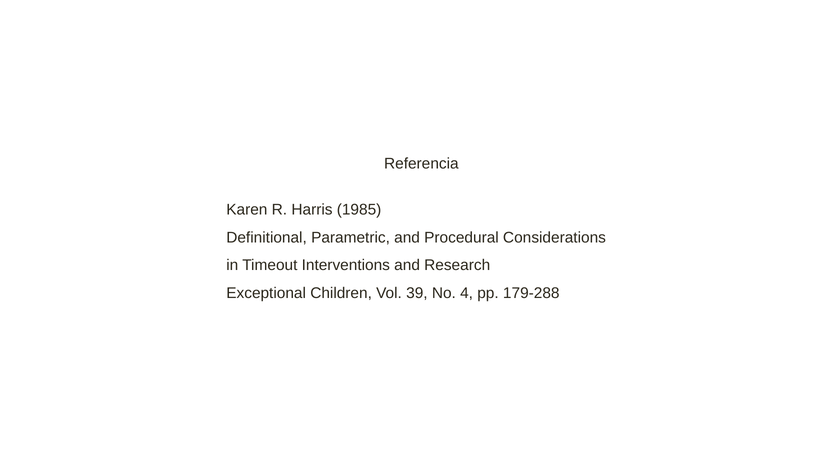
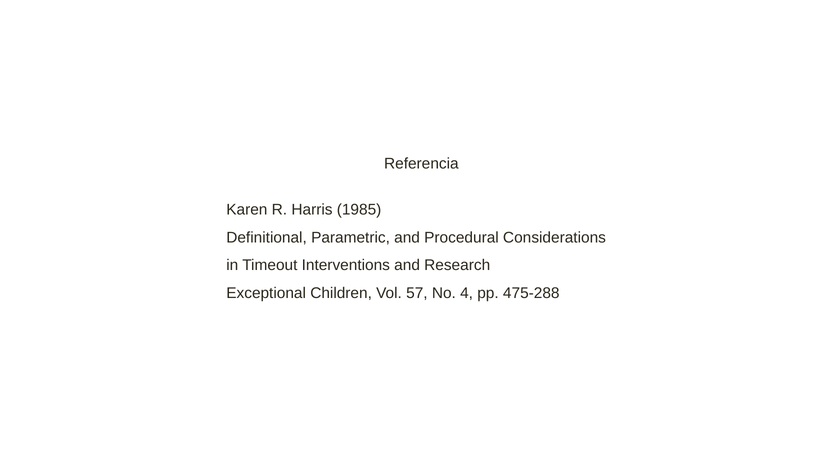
39: 39 -> 57
179-288: 179-288 -> 475-288
